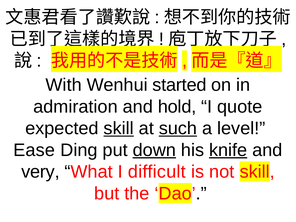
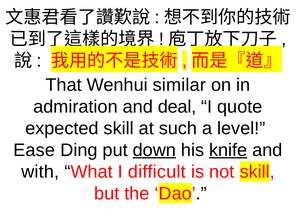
With: With -> That
started: started -> similar
hold: hold -> deal
skill at (119, 128) underline: present -> none
such underline: present -> none
very: very -> with
